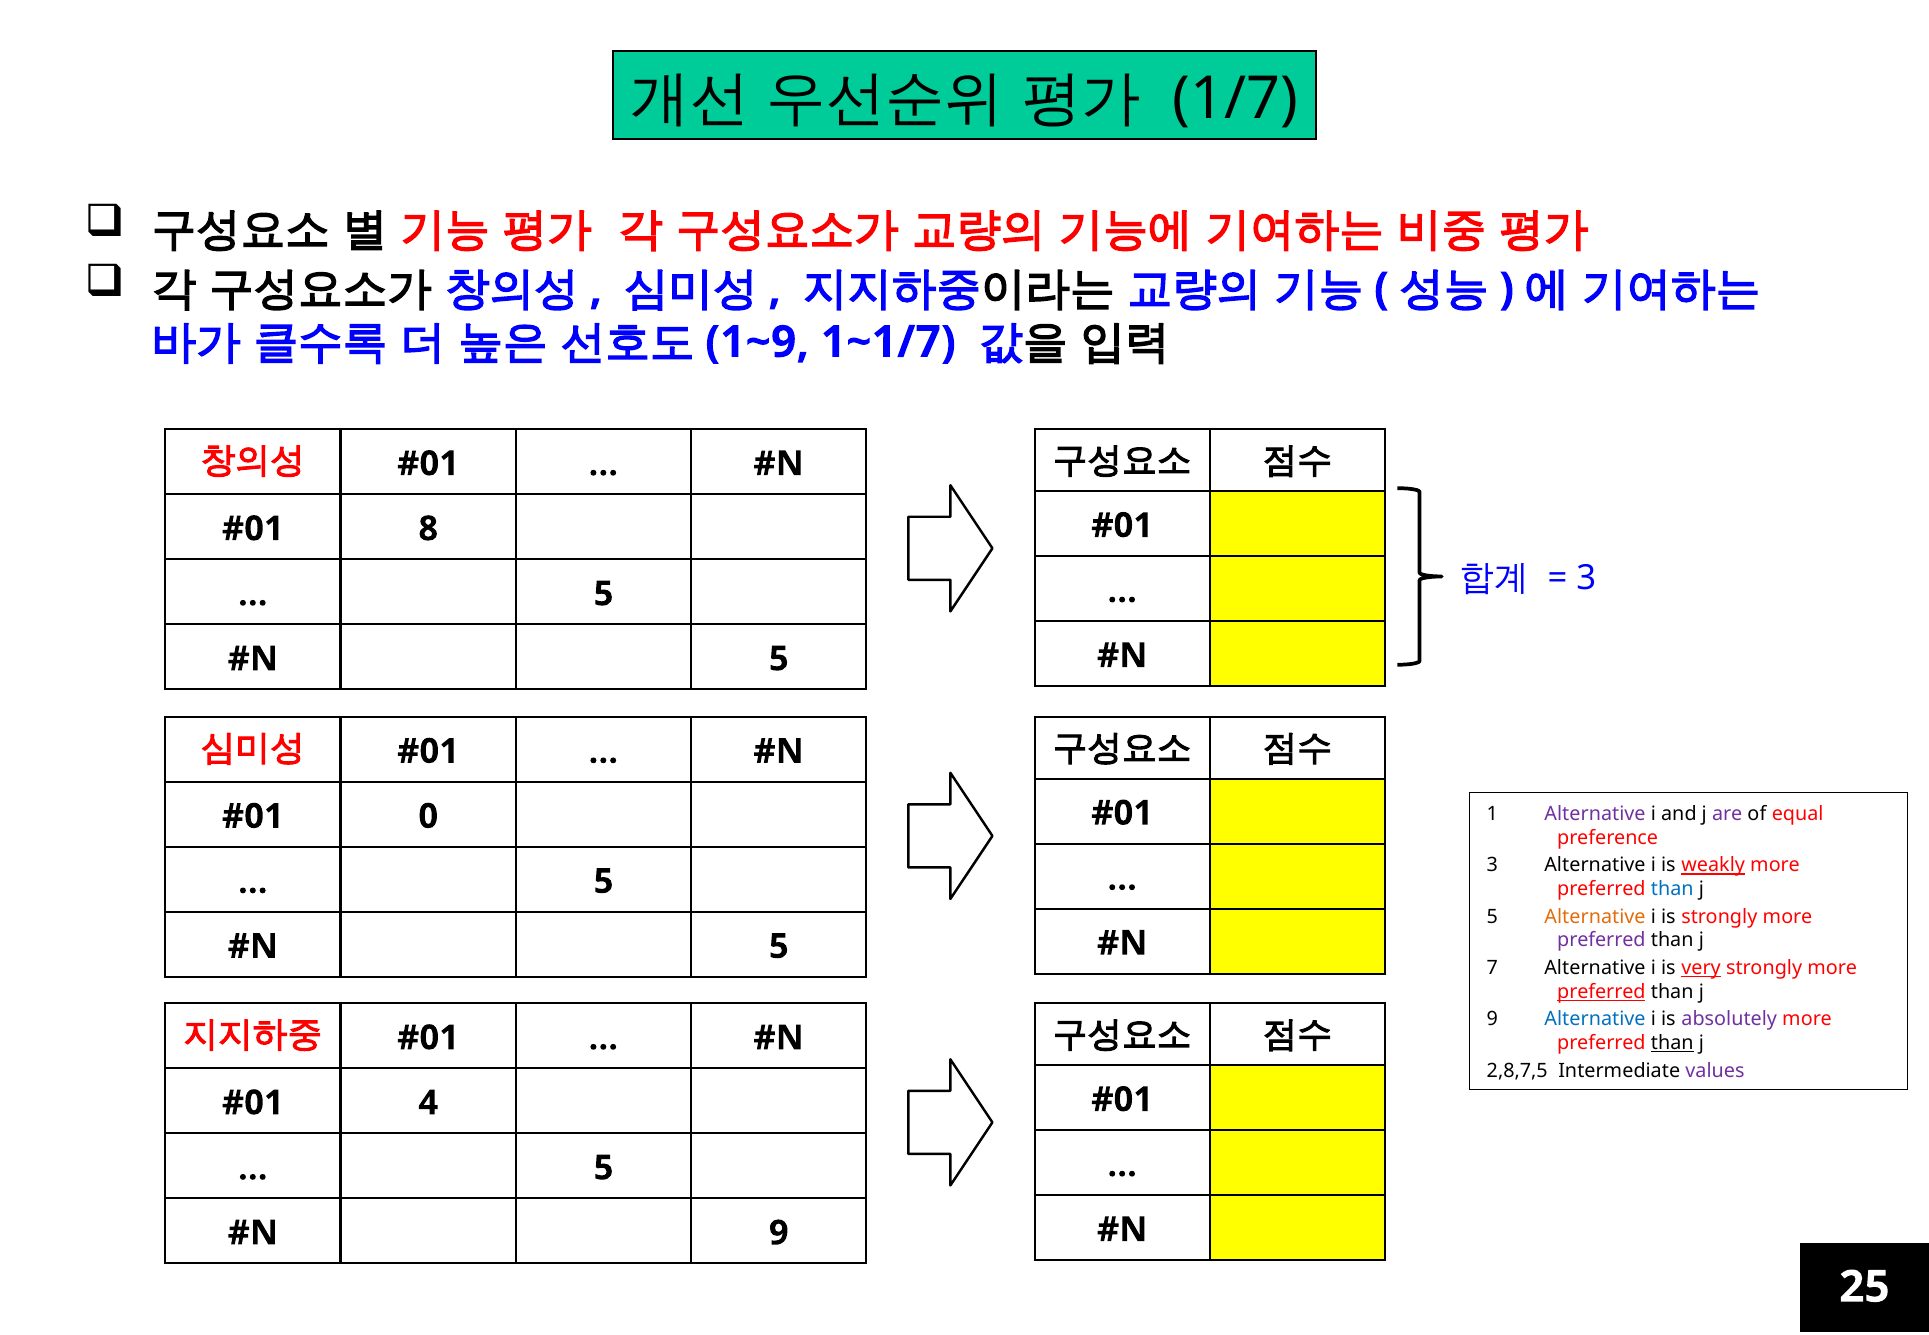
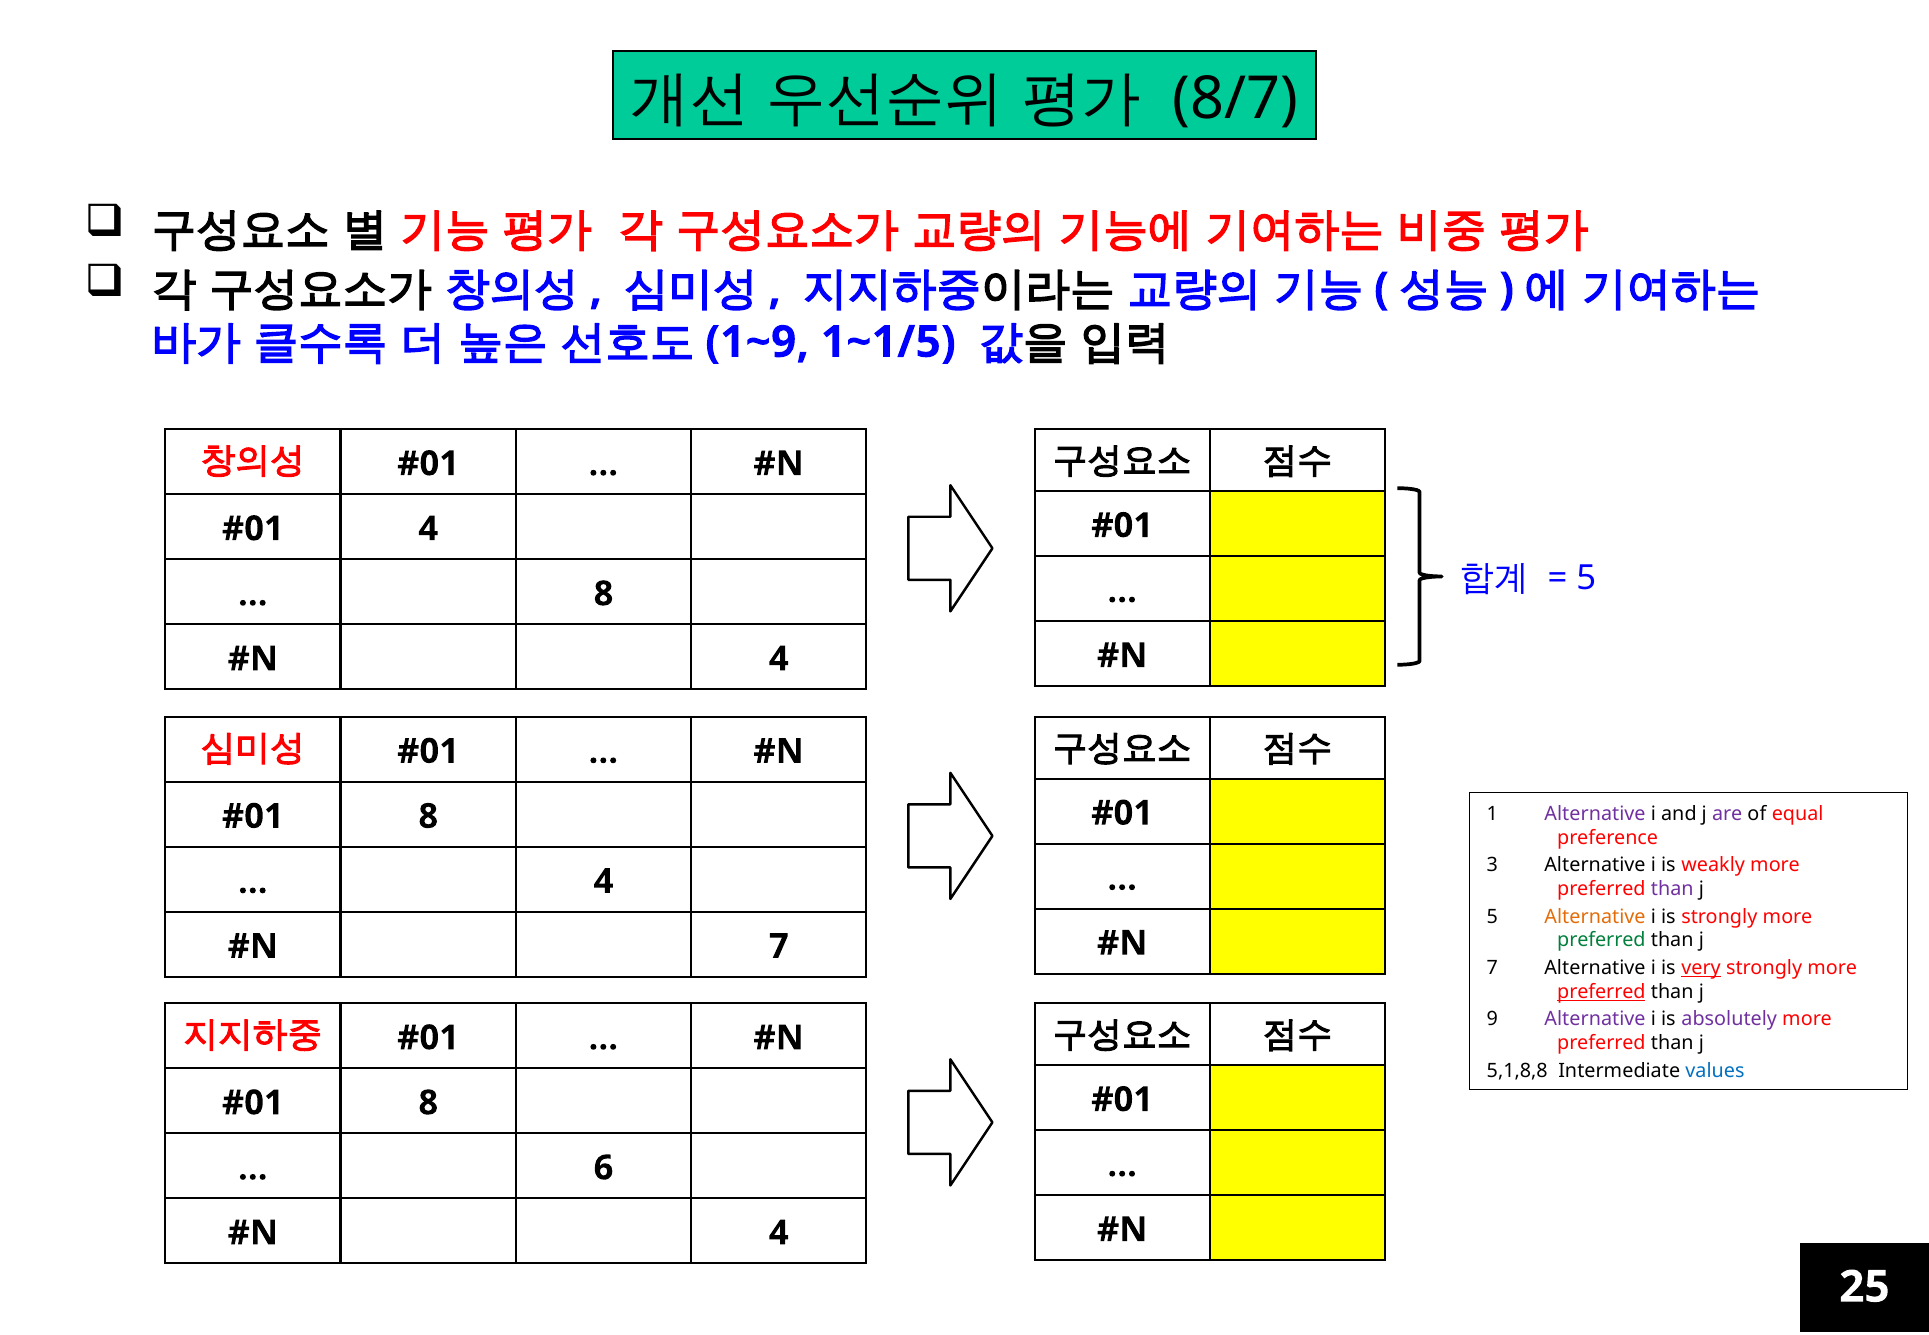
1/7: 1/7 -> 8/7
1~1/7: 1~1/7 -> 1~1/5
8 at (428, 529): 8 -> 4
3 at (1586, 579): 3 -> 5
5 at (604, 594): 5 -> 8
5 at (779, 659): 5 -> 4
0 at (428, 817): 0 -> 8
weakly underline: present -> none
5 at (604, 882): 5 -> 4
than at (1672, 889) colour: blue -> purple
preferred at (1601, 941) colour: purple -> green
5 at (779, 947): 5 -> 7
Alternative at (1595, 1020) colour: blue -> purple
than at (1672, 1043) underline: present -> none
2,8,7,5: 2,8,7,5 -> 5,1,8,8
values colour: purple -> blue
4 at (428, 1103): 4 -> 8
5 at (604, 1168): 5 -> 6
9 at (779, 1233): 9 -> 4
